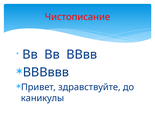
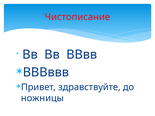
каникулы: каникулы -> ножницы
